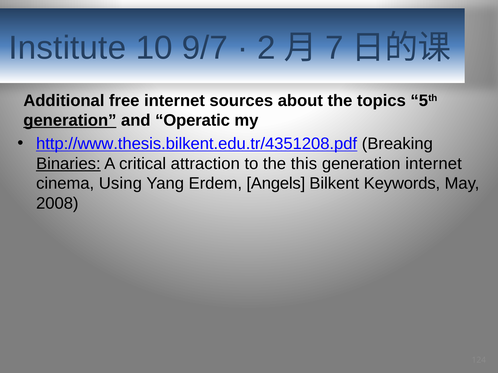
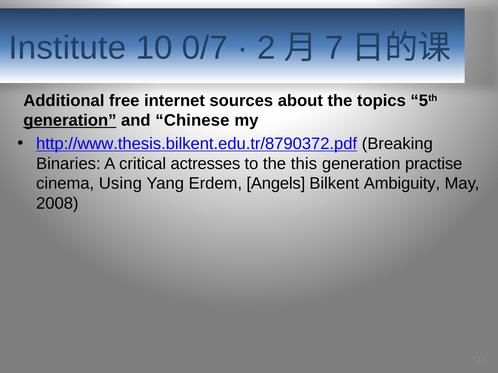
9/7: 9/7 -> 0/7
Operatic: Operatic -> Chinese
http://www.thesis.bilkent.edu.tr/4351208.pdf: http://www.thesis.bilkent.edu.tr/4351208.pdf -> http://www.thesis.bilkent.edu.tr/8790372.pdf
Binaries underline: present -> none
attraction: attraction -> actresses
generation internet: internet -> practise
Keywords: Keywords -> Ambiguity
